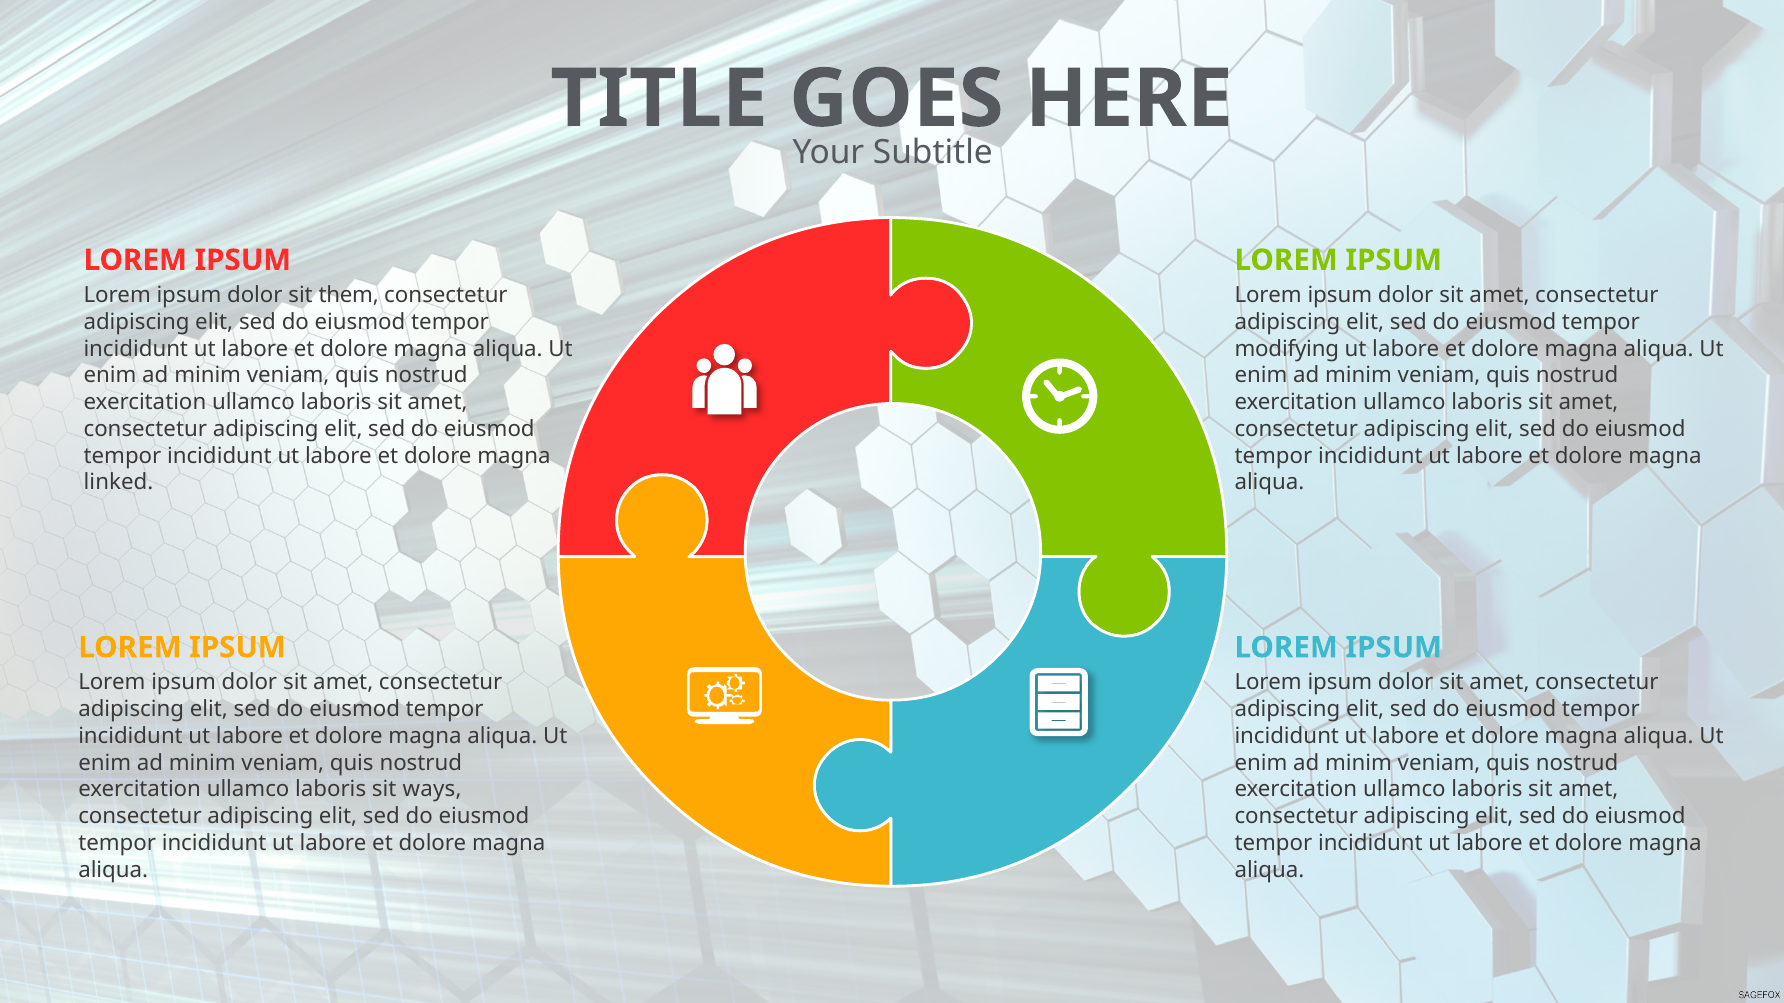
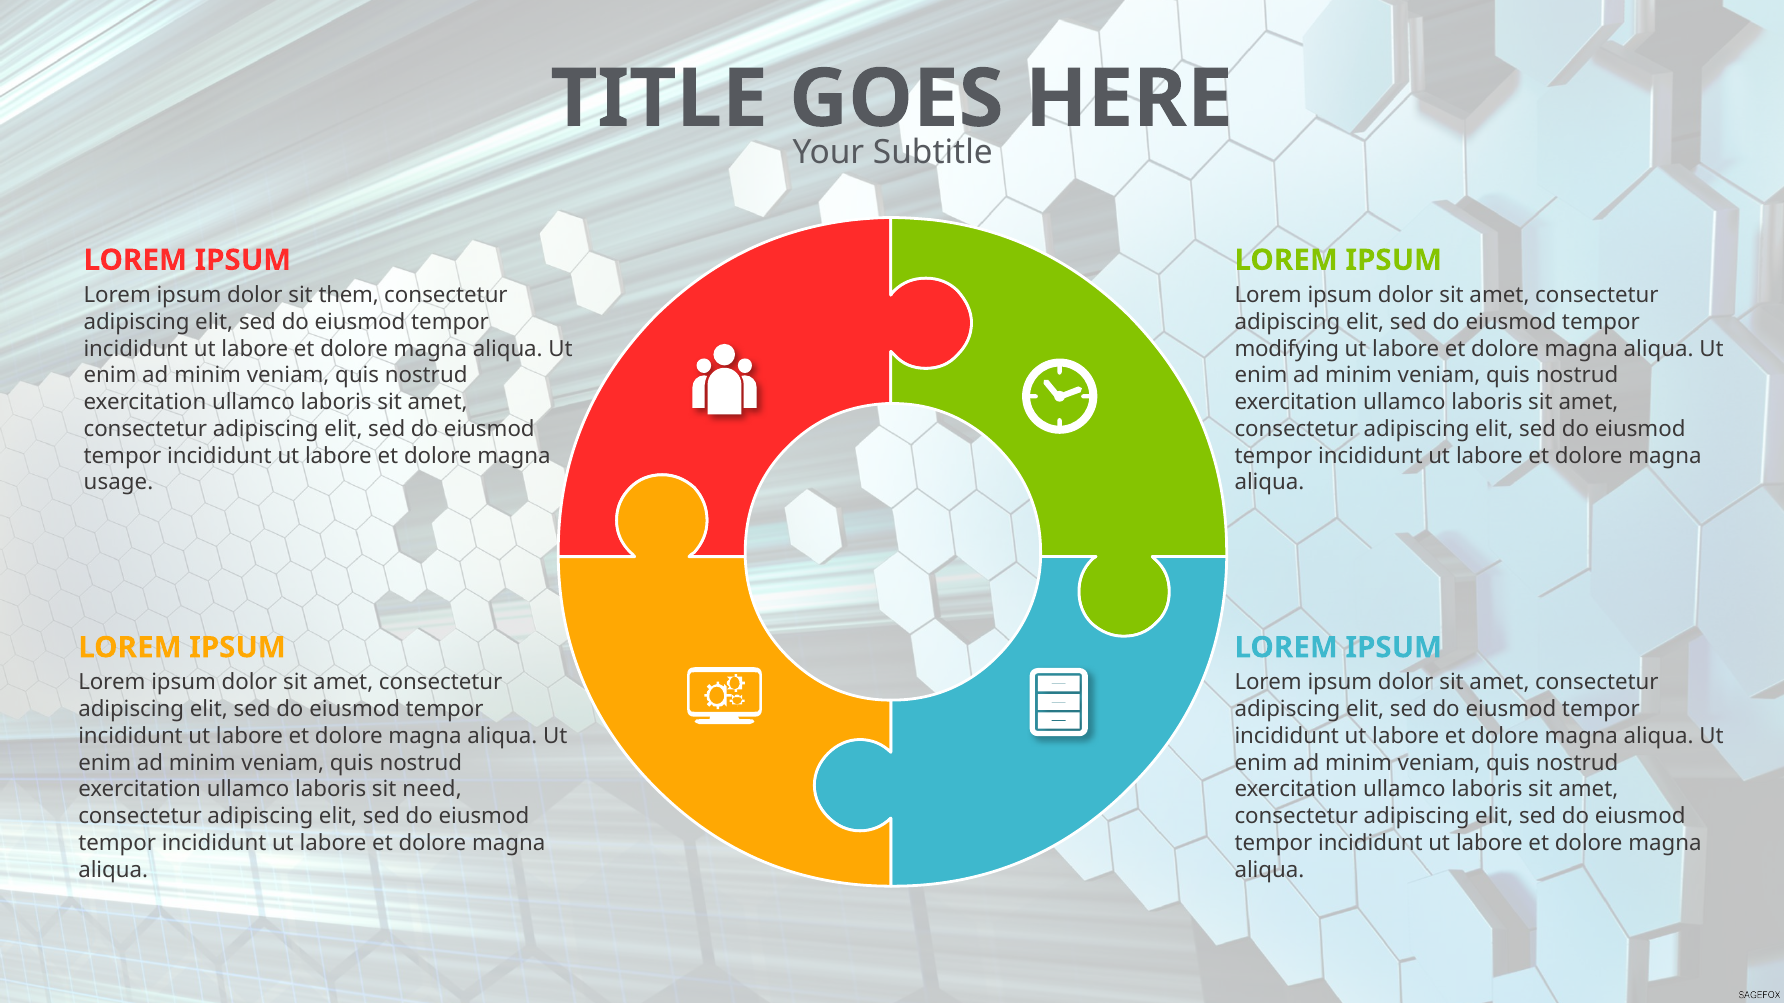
linked: linked -> usage
ways: ways -> need
